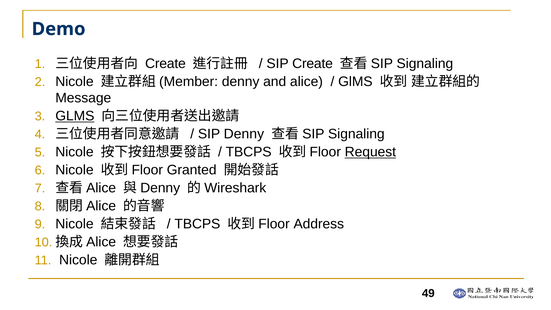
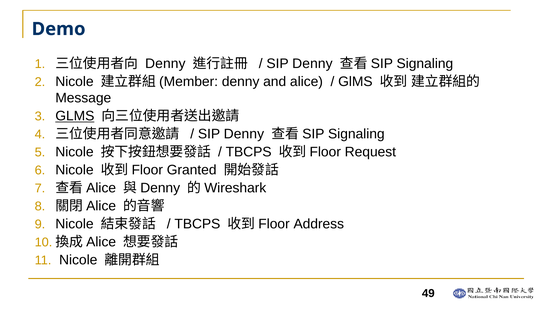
Create at (165, 64): Create -> Denny
Create at (313, 64): Create -> Denny
Request underline: present -> none
